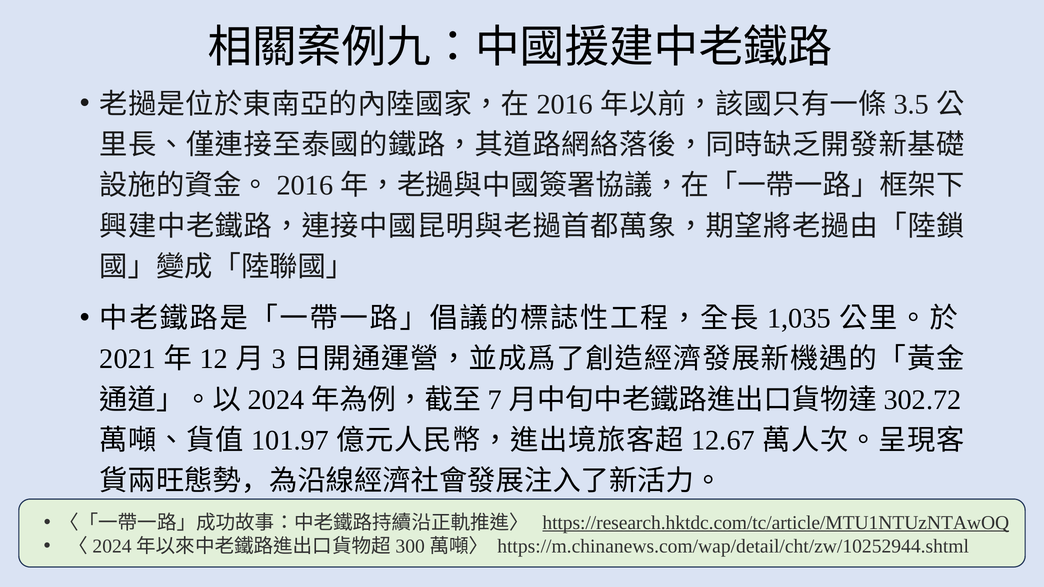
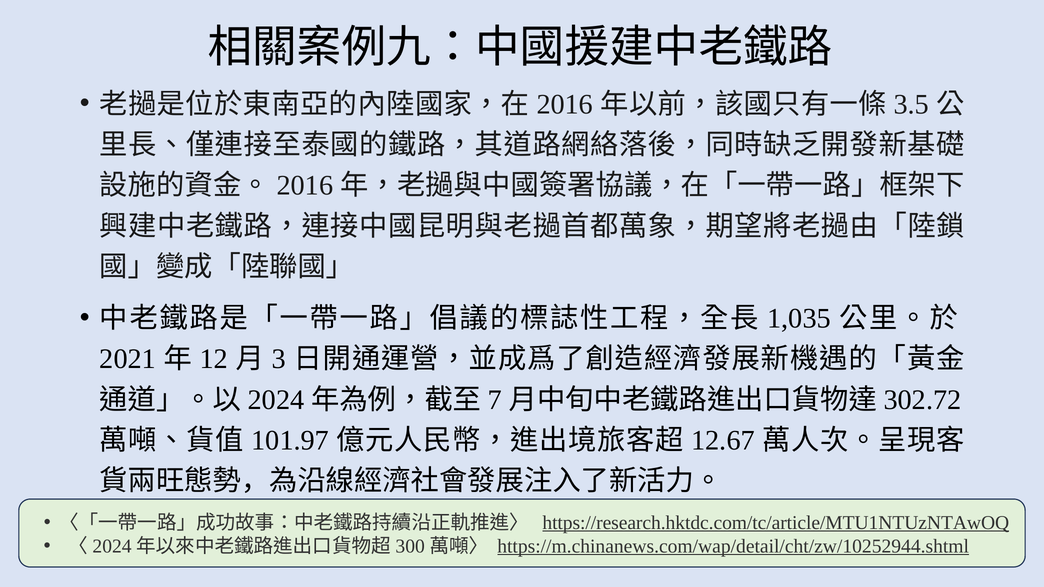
https://m.chinanews.com/wap/detail/cht/zw/10252944.shtml underline: none -> present
